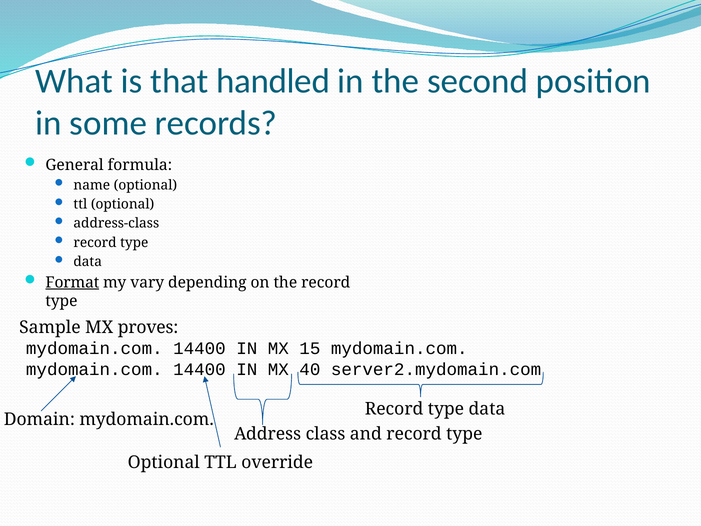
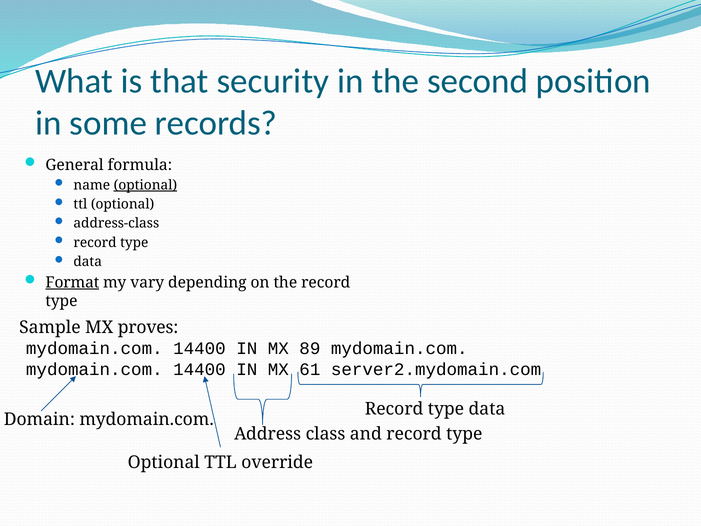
handled: handled -> security
optional at (145, 185) underline: none -> present
15: 15 -> 89
40: 40 -> 61
